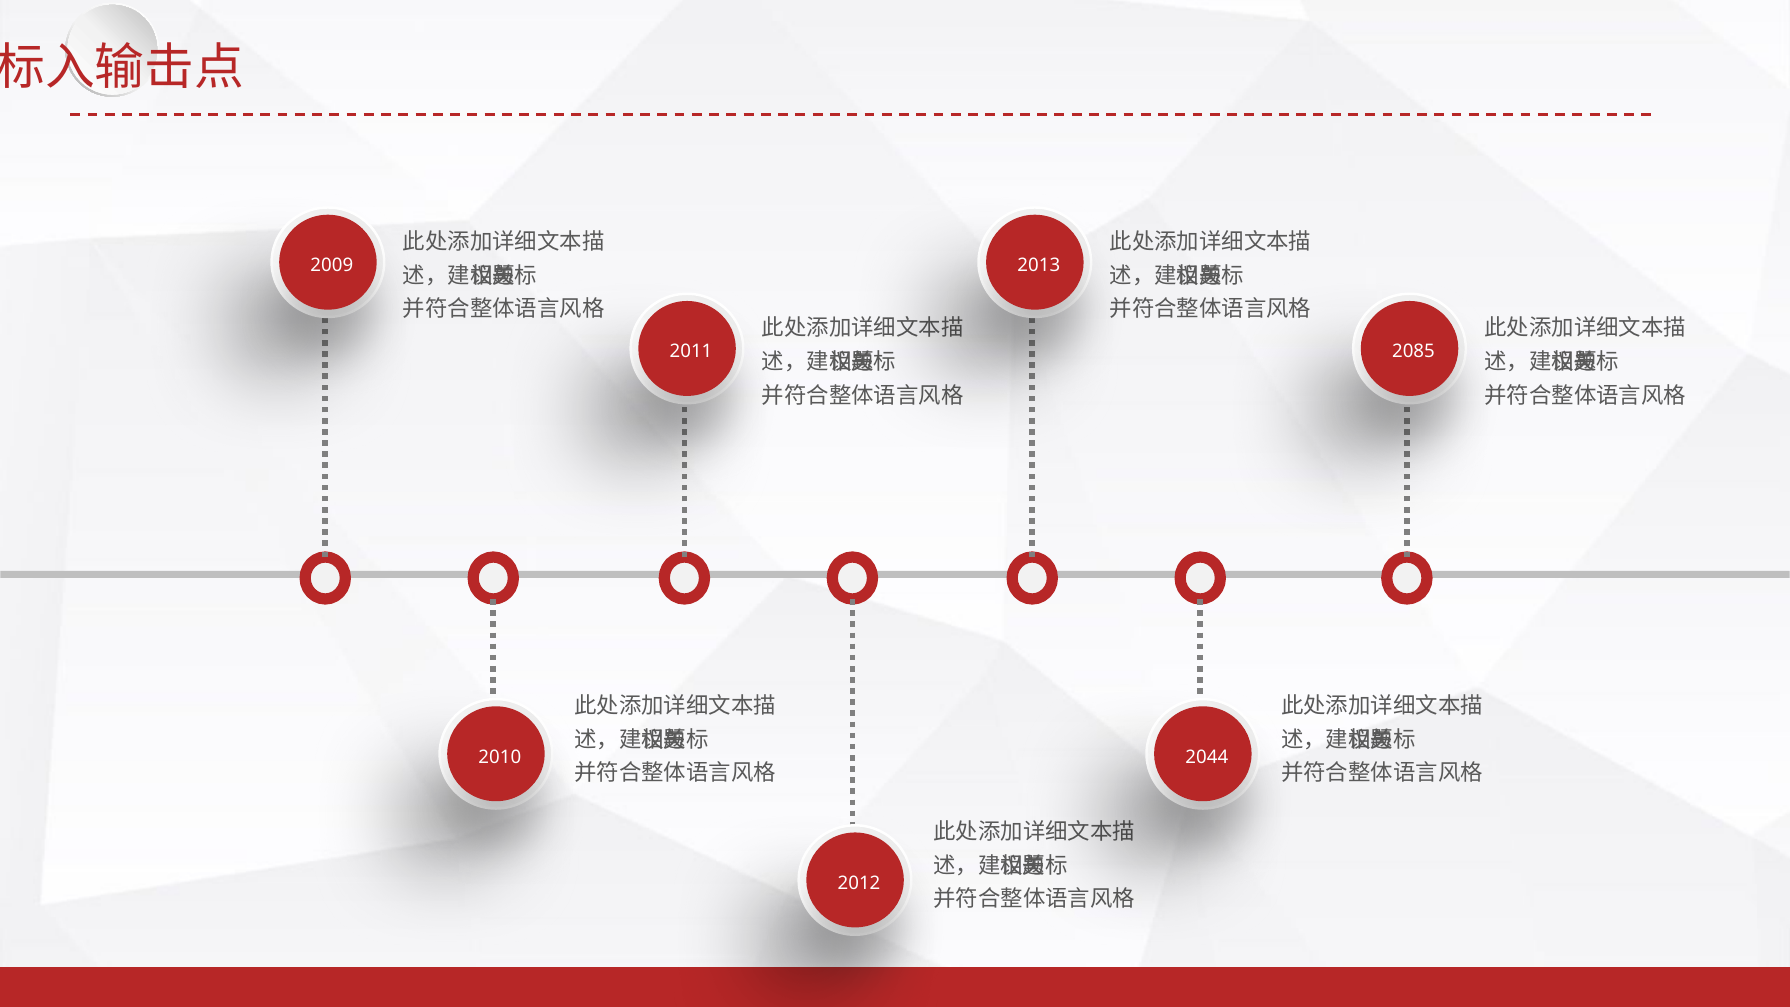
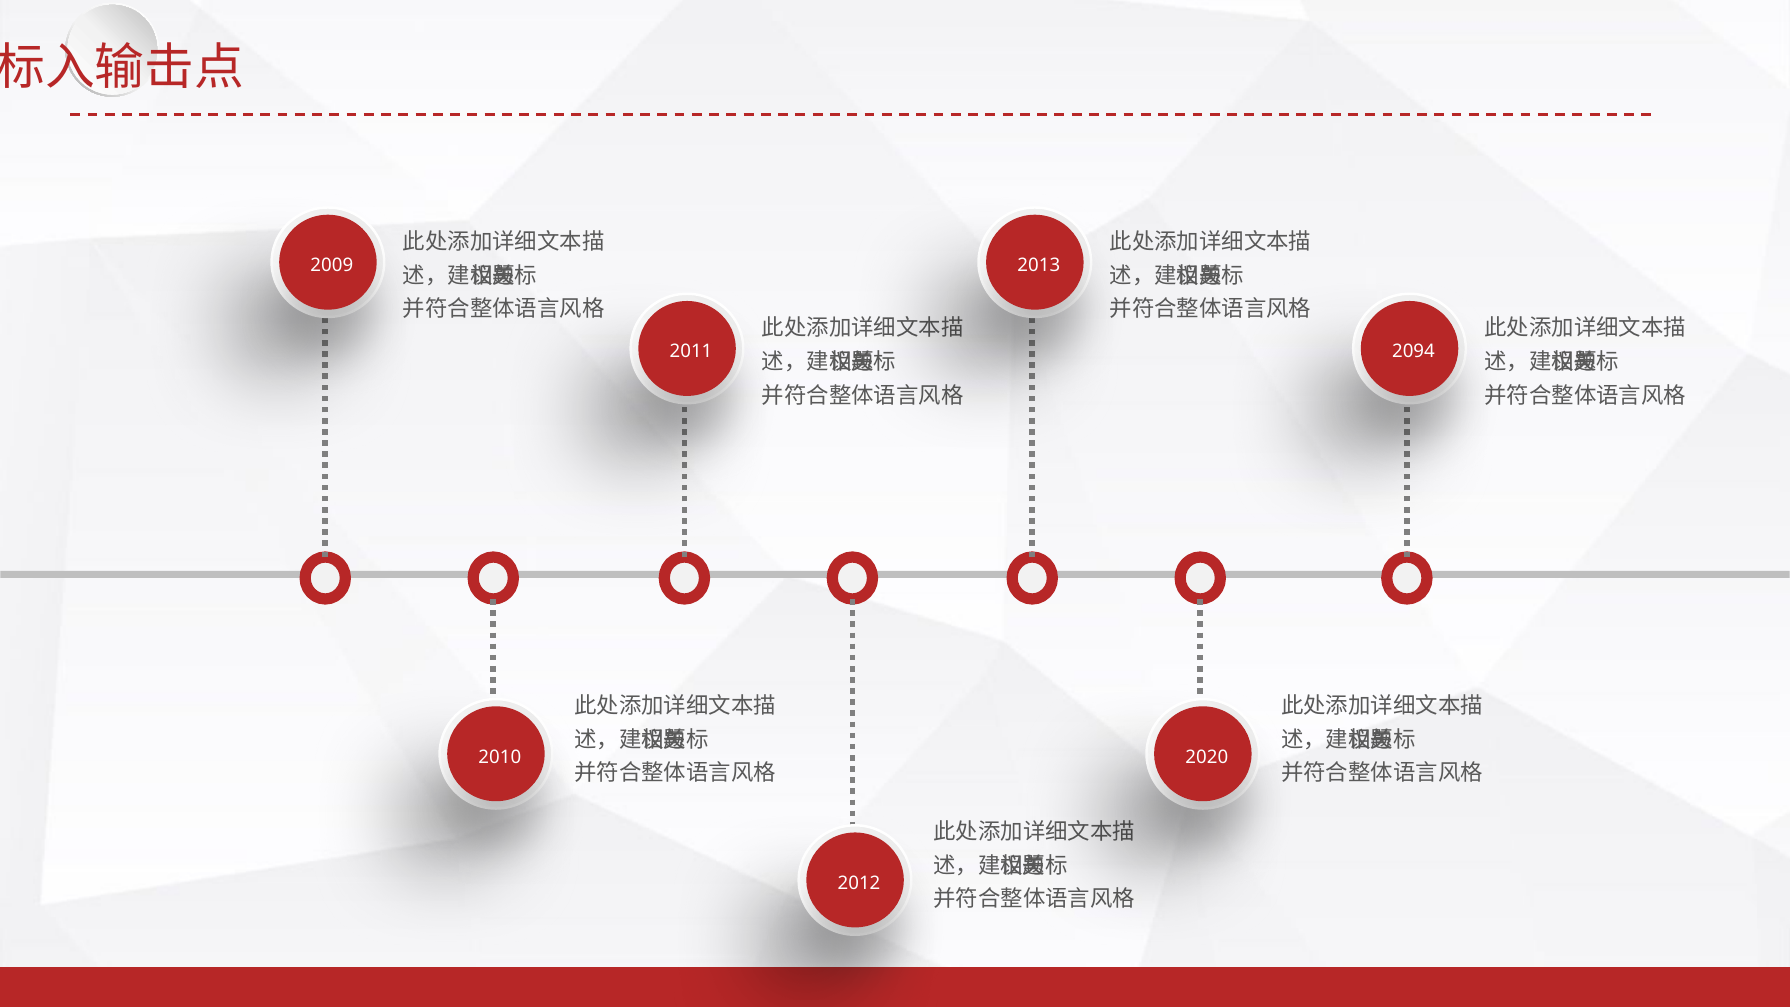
2085: 2085 -> 2094
2044: 2044 -> 2020
